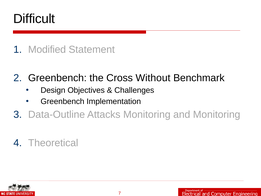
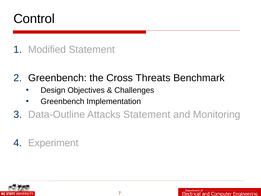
Difficult: Difficult -> Control
Without: Without -> Threats
Attacks Monitoring: Monitoring -> Statement
Theoretical: Theoretical -> Experiment
